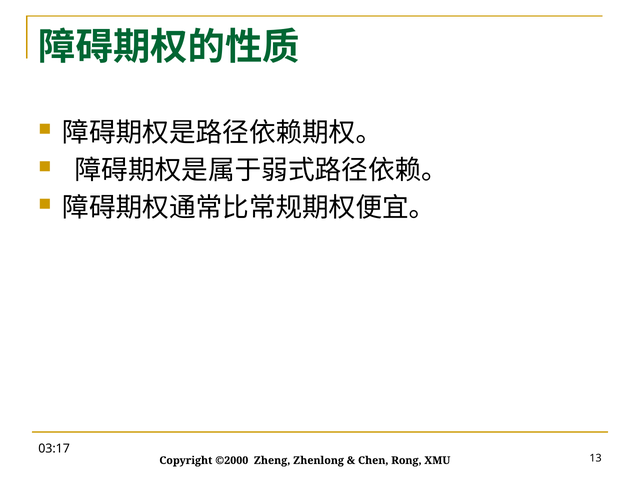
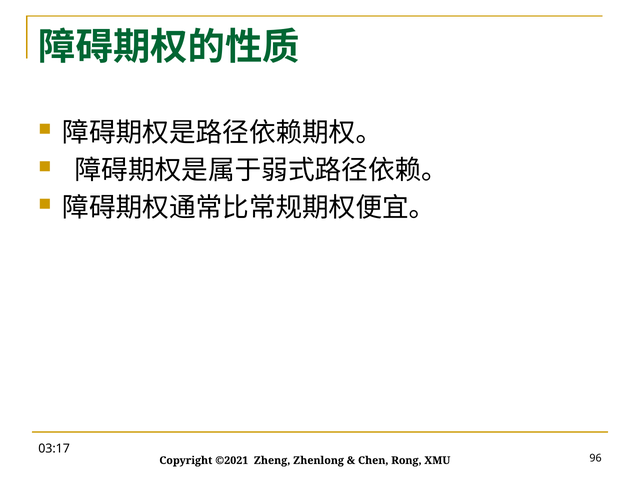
©2000: ©2000 -> ©2021
13: 13 -> 96
